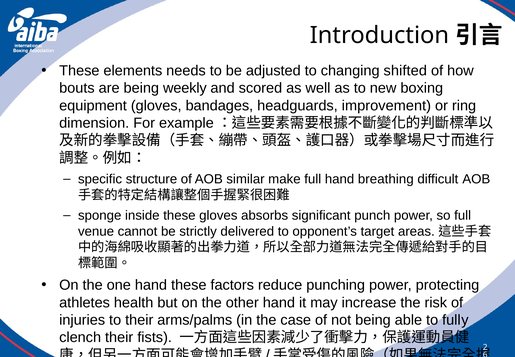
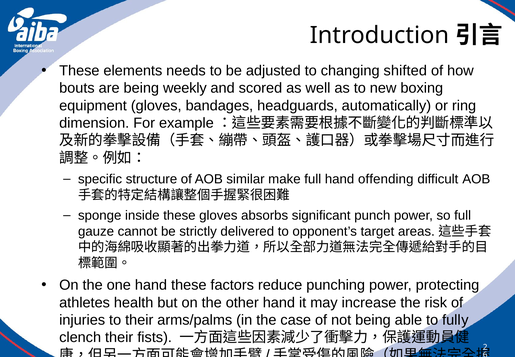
improvement: improvement -> automatically
breathing: breathing -> offending
venue: venue -> gauze
